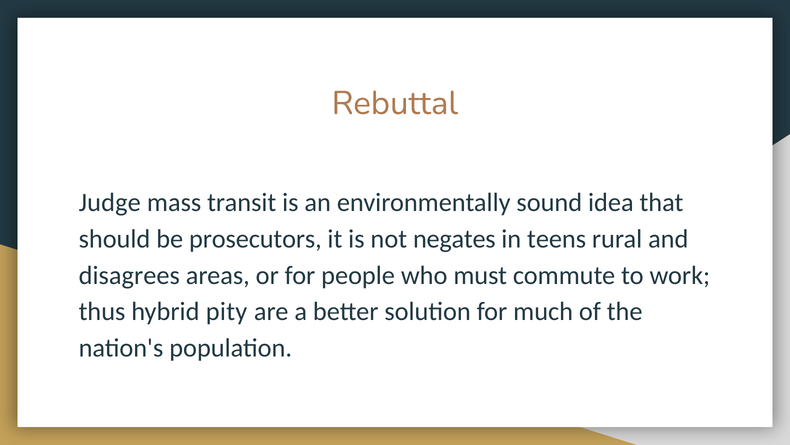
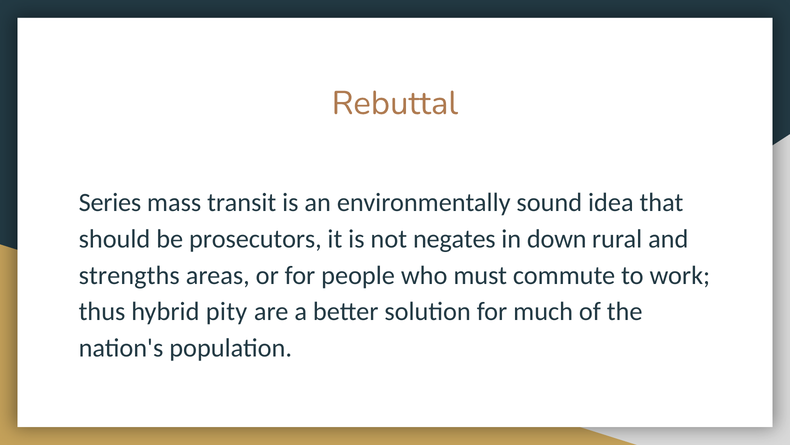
Judge: Judge -> Series
teens: teens -> down
disagrees: disagrees -> strengths
